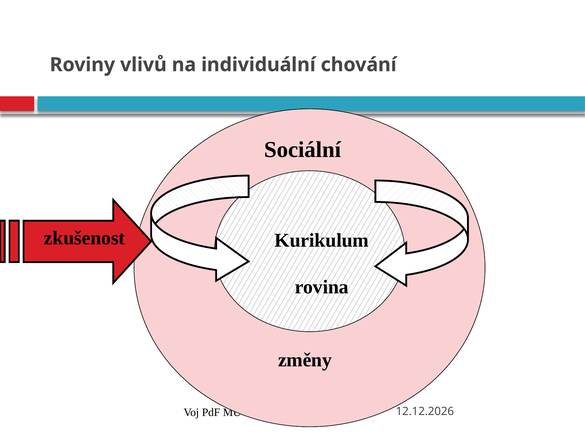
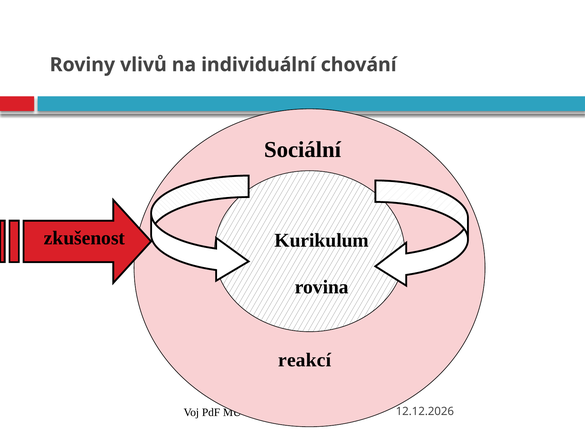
změny: změny -> reakcí
